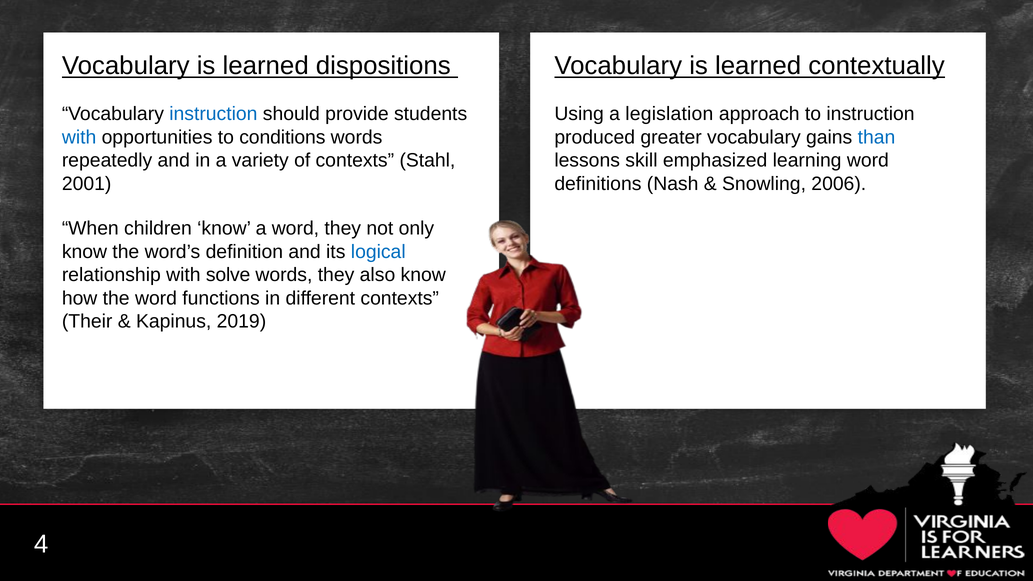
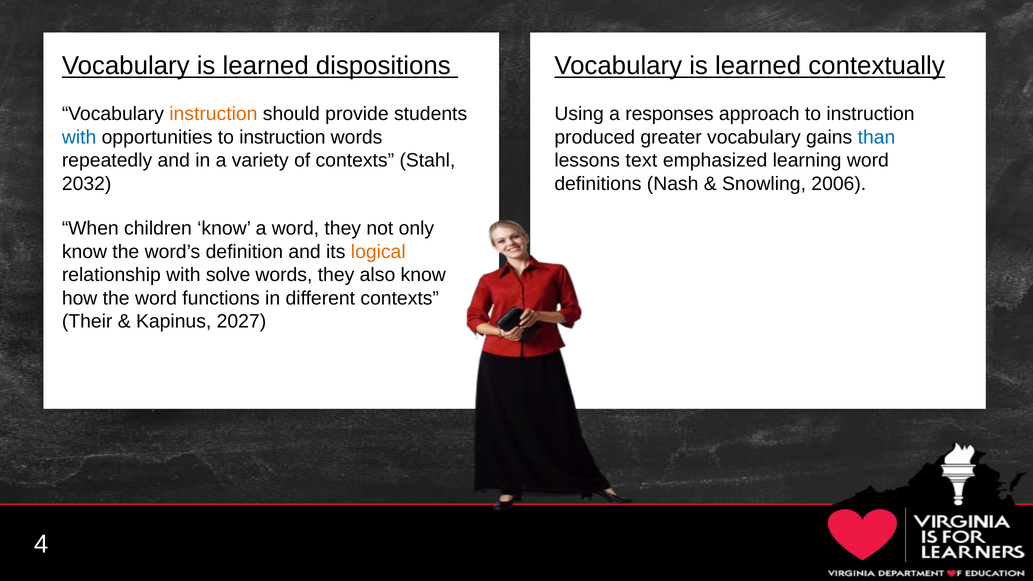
instruction at (213, 114) colour: blue -> orange
legislation: legislation -> responses
opportunities to conditions: conditions -> instruction
skill: skill -> text
2001: 2001 -> 2032
logical colour: blue -> orange
2019: 2019 -> 2027
